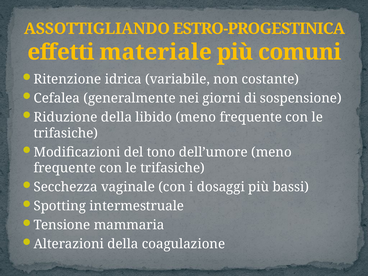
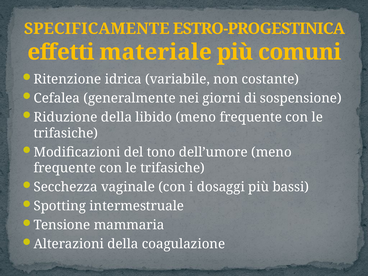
ASSOTTIGLIANDO: ASSOTTIGLIANDO -> SPECIFICAMENTE
